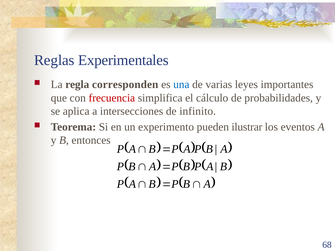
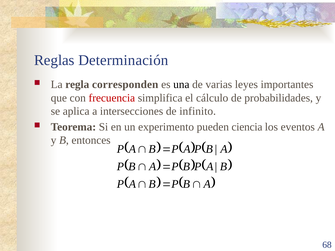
Experimentales: Experimentales -> Determinación
una colour: blue -> black
ilustrar: ilustrar -> ciencia
